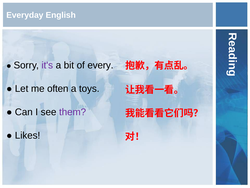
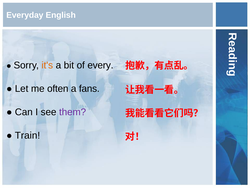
it's colour: purple -> orange
toys: toys -> fans
Likes: Likes -> Train
